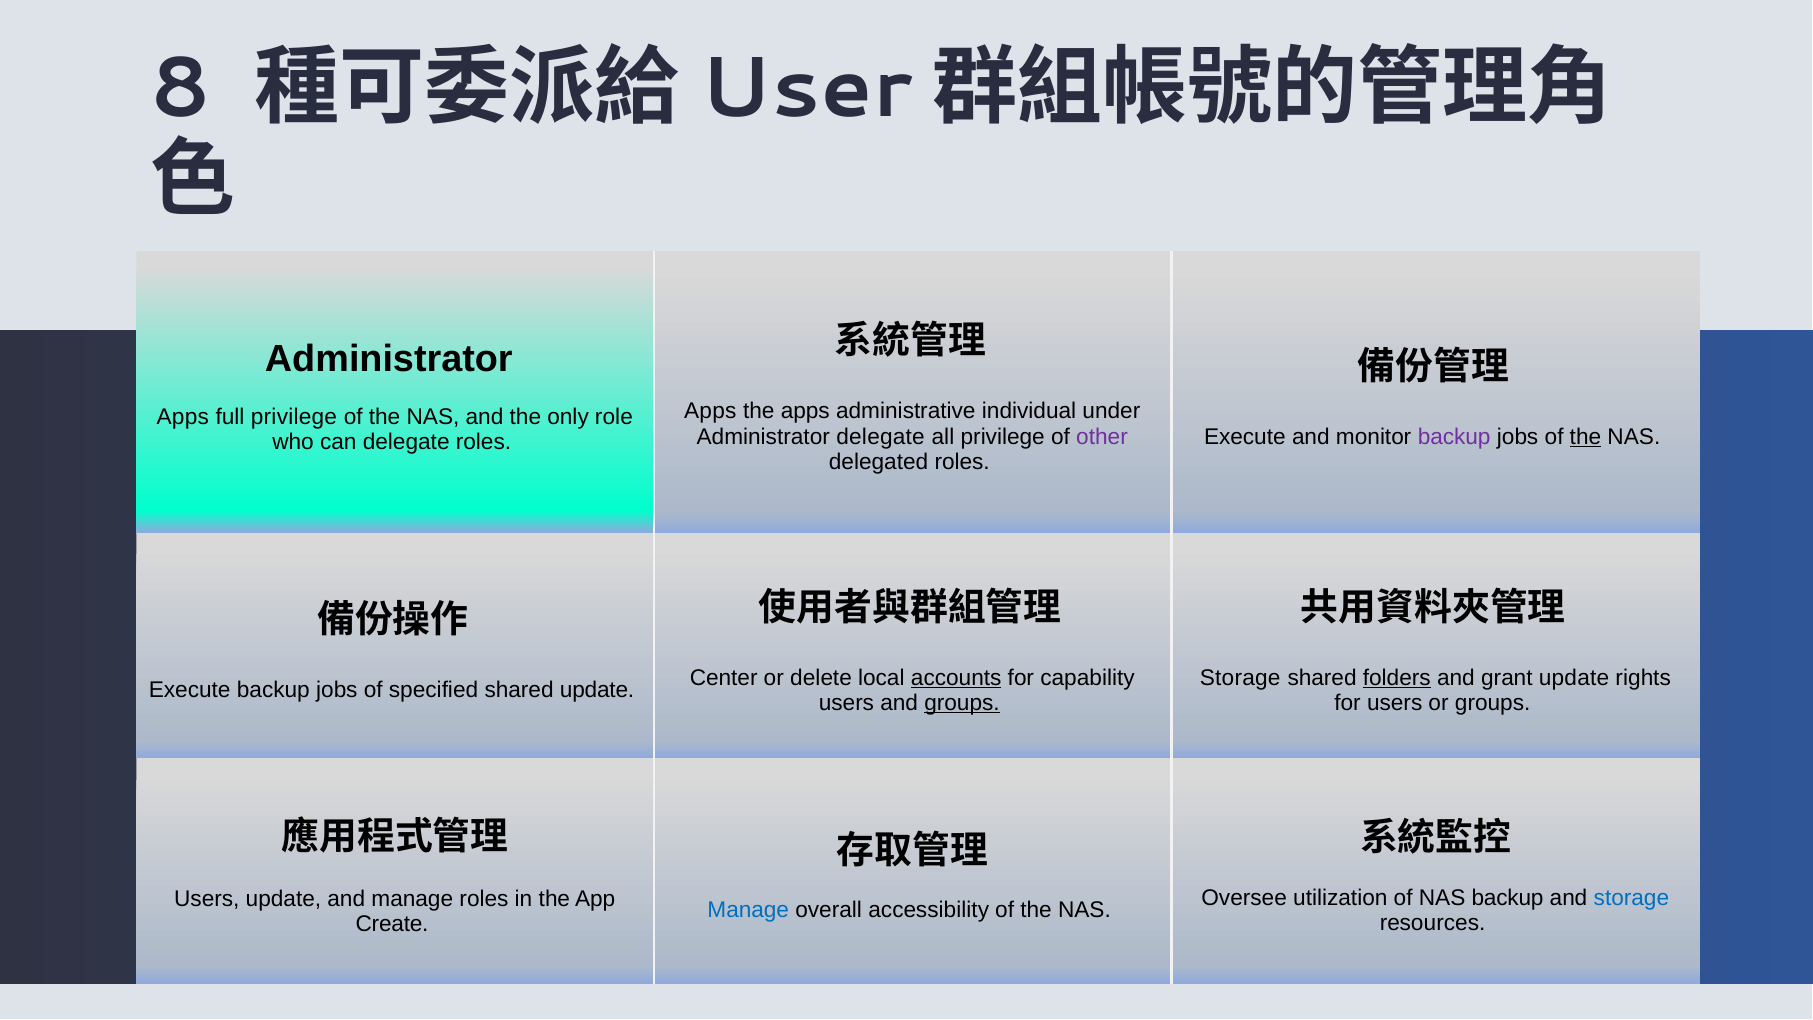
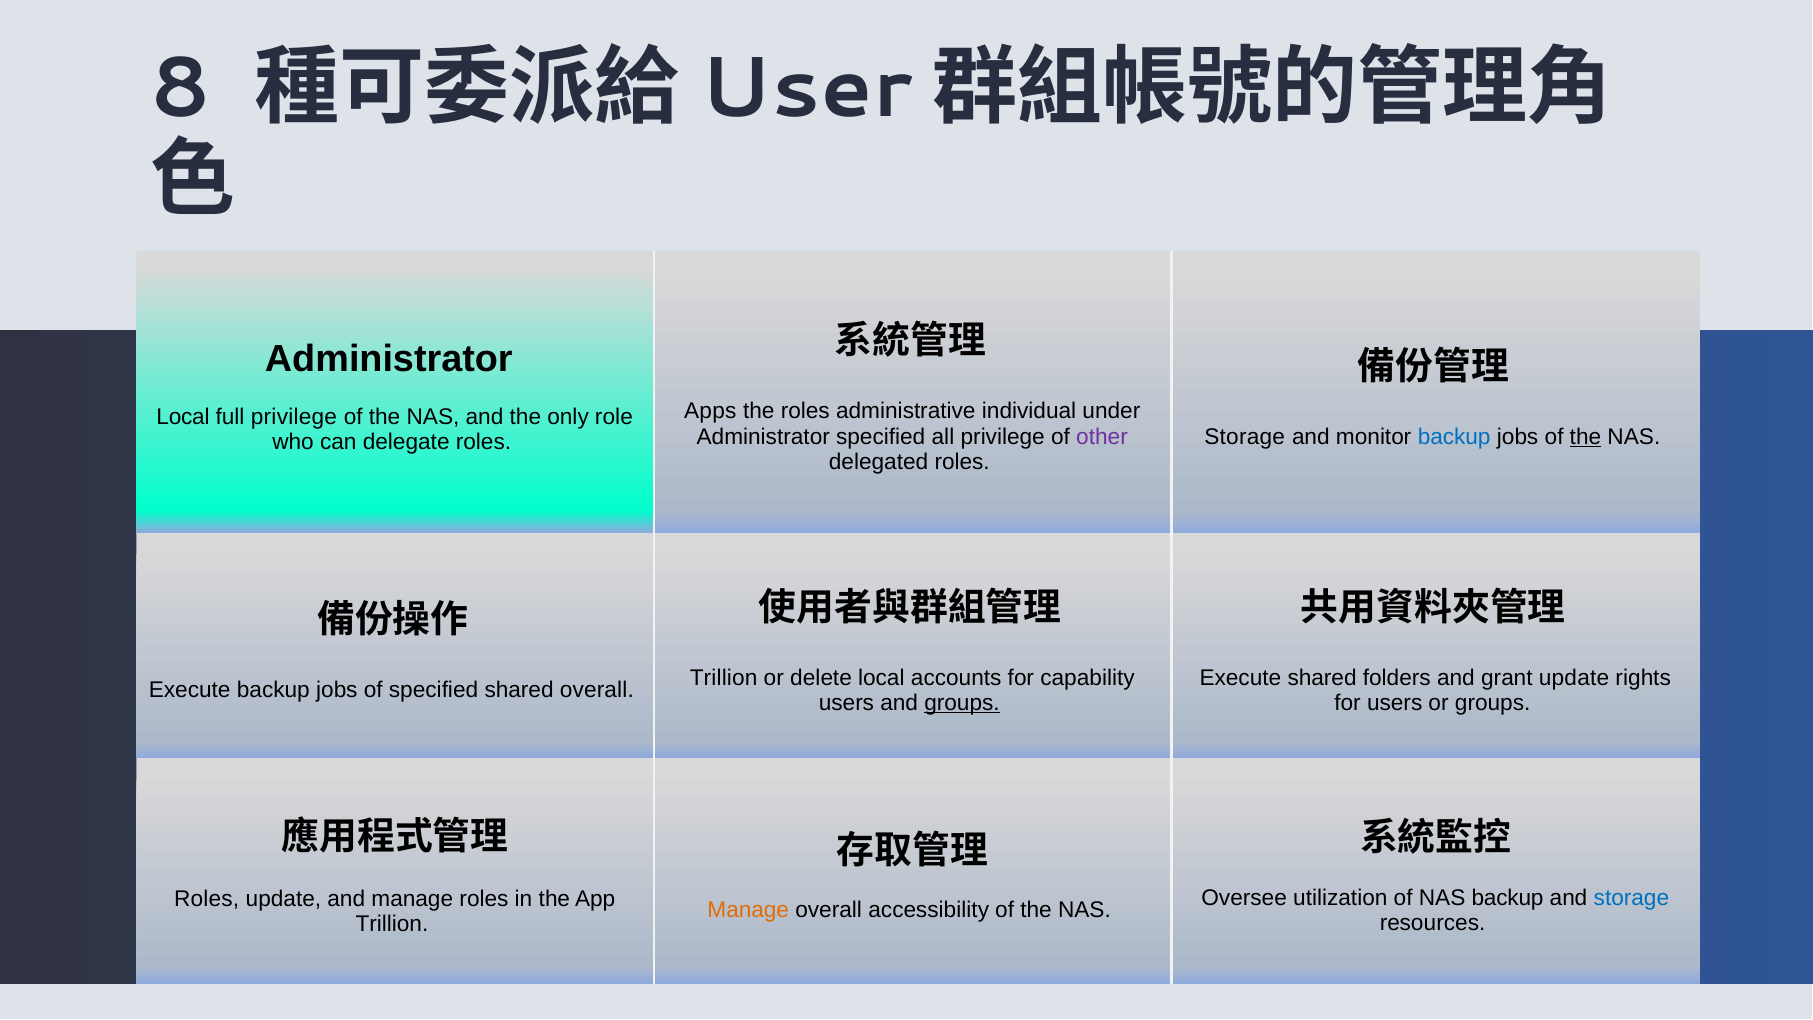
the apps: apps -> roles
Apps at (183, 417): Apps -> Local
Administrator delegate: delegate -> specified
Execute at (1245, 437): Execute -> Storage
backup at (1454, 437) colour: purple -> blue
Center at (724, 678): Center -> Trillion
accounts underline: present -> none
Storage at (1240, 678): Storage -> Execute
folders underline: present -> none
shared update: update -> overall
Users at (207, 899): Users -> Roles
Manage at (748, 910) colour: blue -> orange
Create at (392, 924): Create -> Trillion
